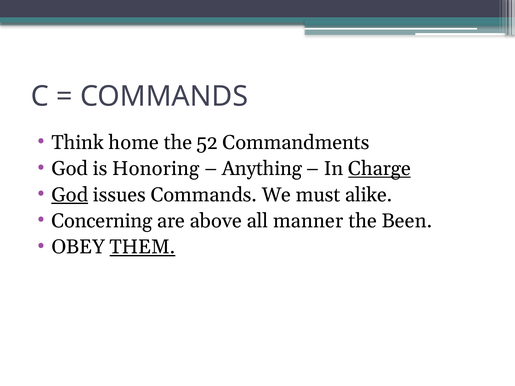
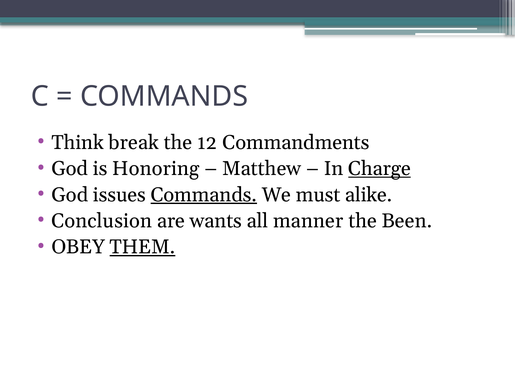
home: home -> break
52: 52 -> 12
Anything: Anything -> Matthew
God at (70, 195) underline: present -> none
Commands at (204, 195) underline: none -> present
Concerning: Concerning -> Conclusion
above: above -> wants
